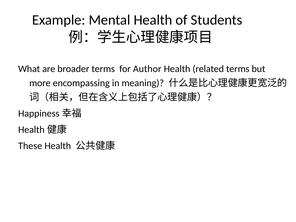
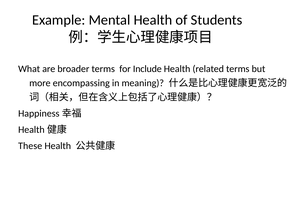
Author: Author -> Include
